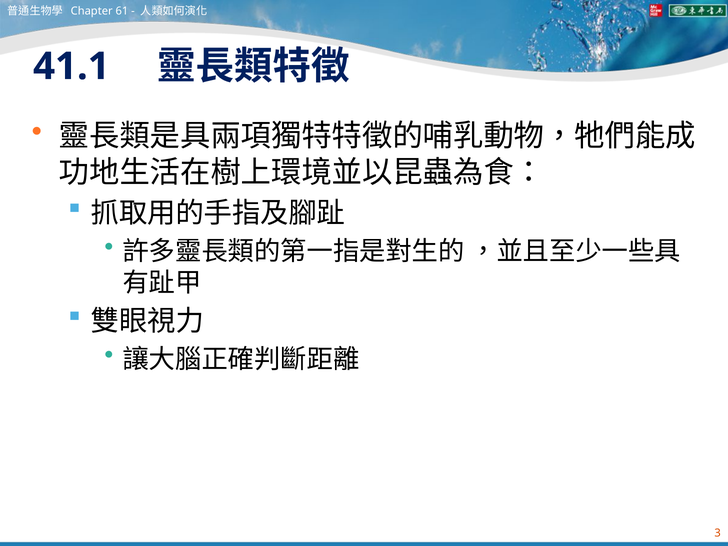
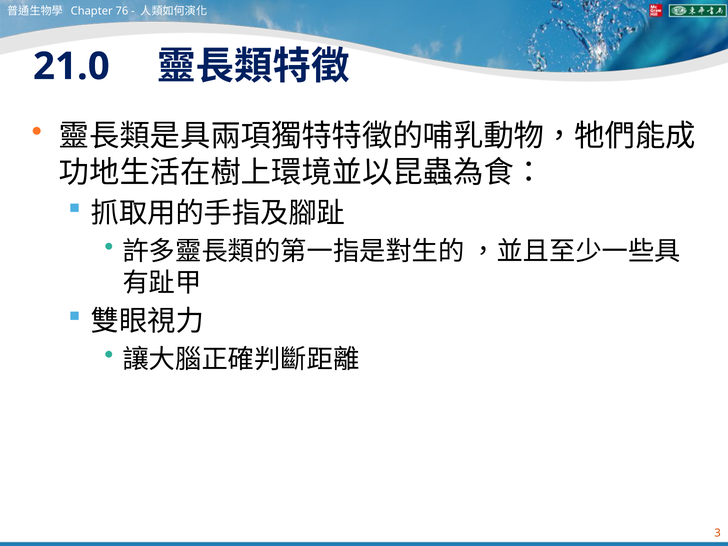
61: 61 -> 76
41.1: 41.1 -> 21.0
